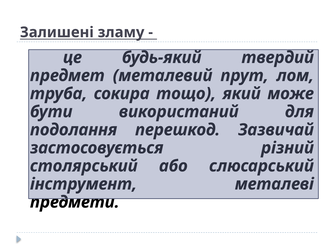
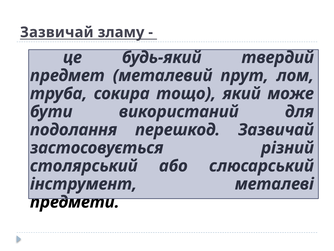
Залишені at (57, 32): Залишені -> Зазвичай
